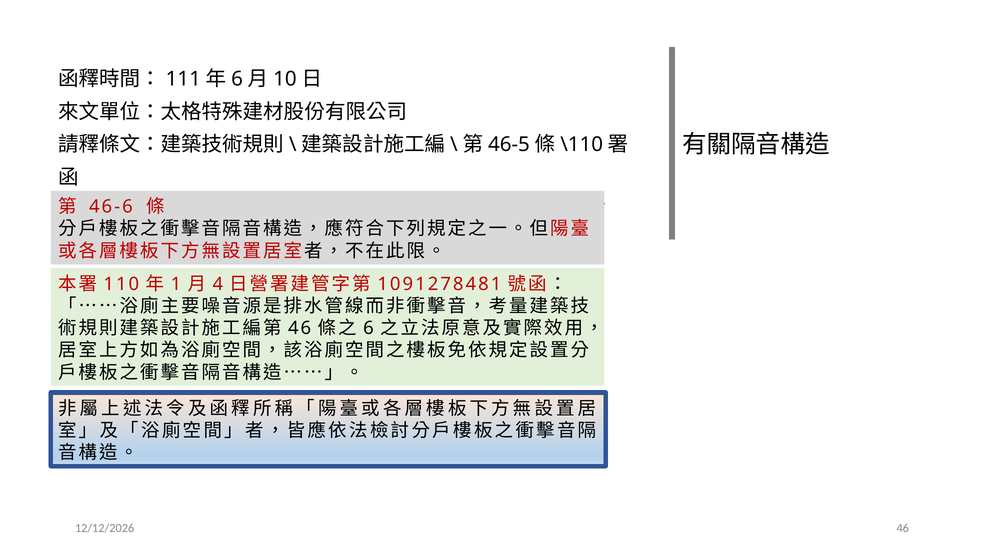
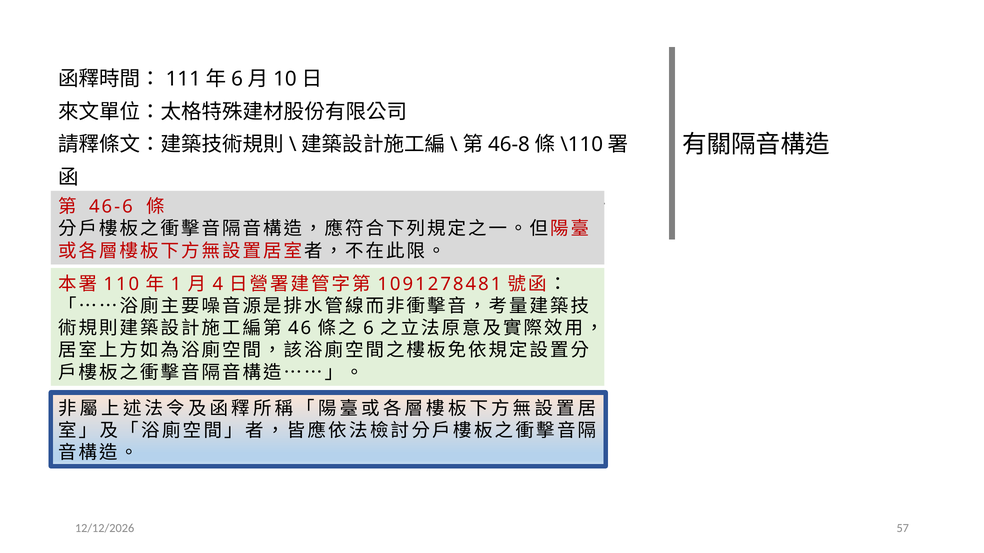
46-5: 46-5 -> 46-8
46 at (903, 528): 46 -> 57
